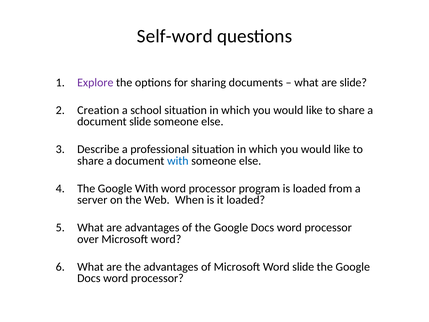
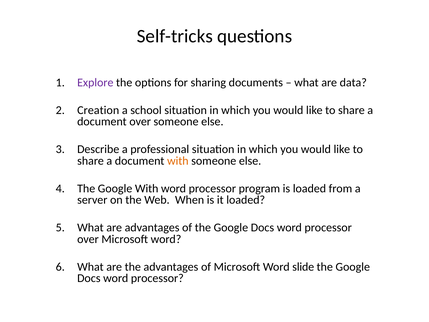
Self-word: Self-word -> Self-tricks
are slide: slide -> data
document slide: slide -> over
with at (178, 161) colour: blue -> orange
